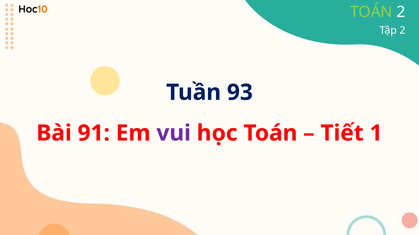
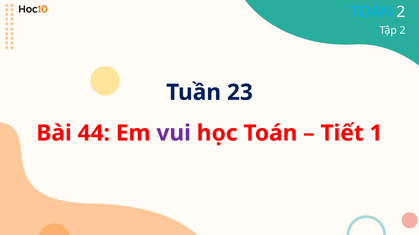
TOÁN colour: light green -> light blue
93: 93 -> 23
91: 91 -> 44
